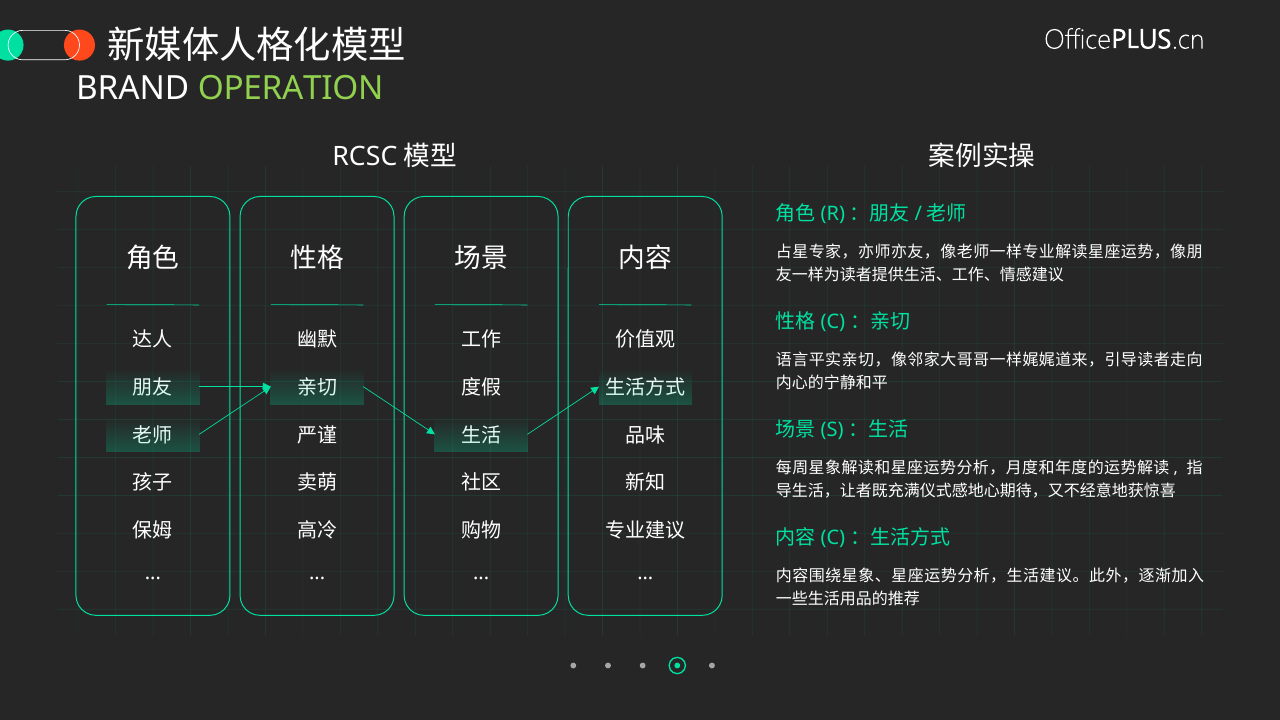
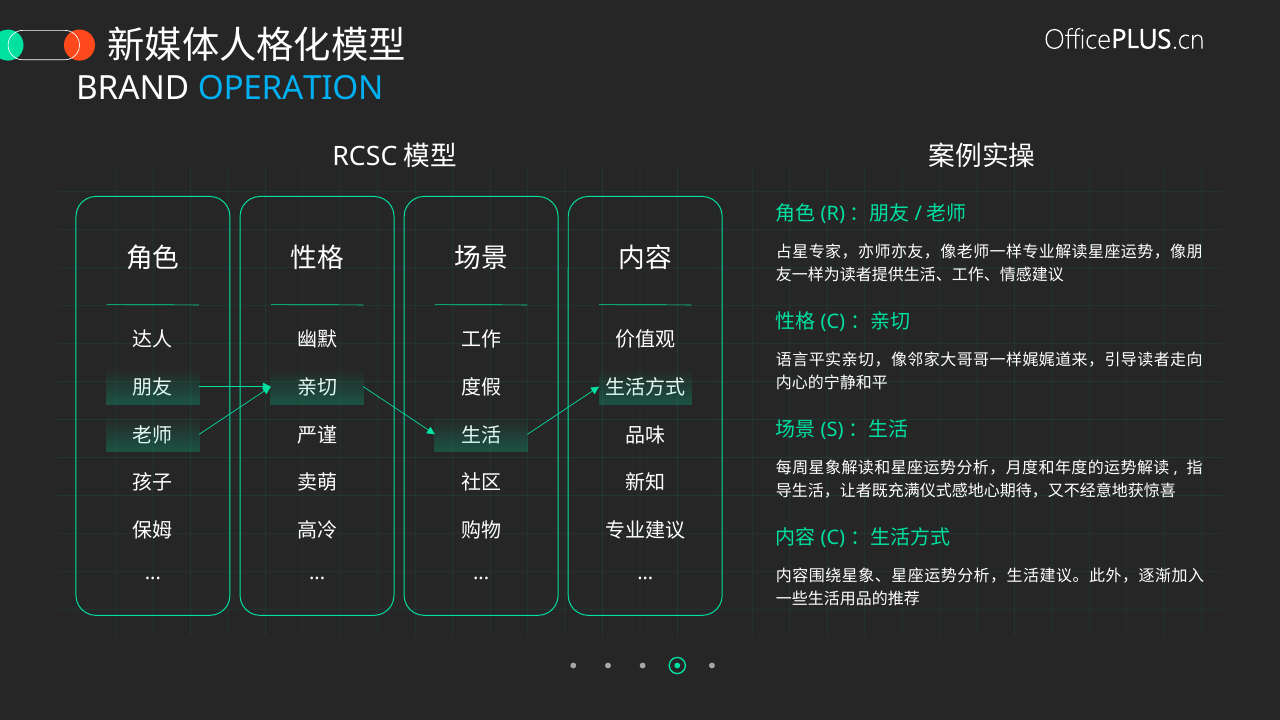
OPERATION colour: light green -> light blue
